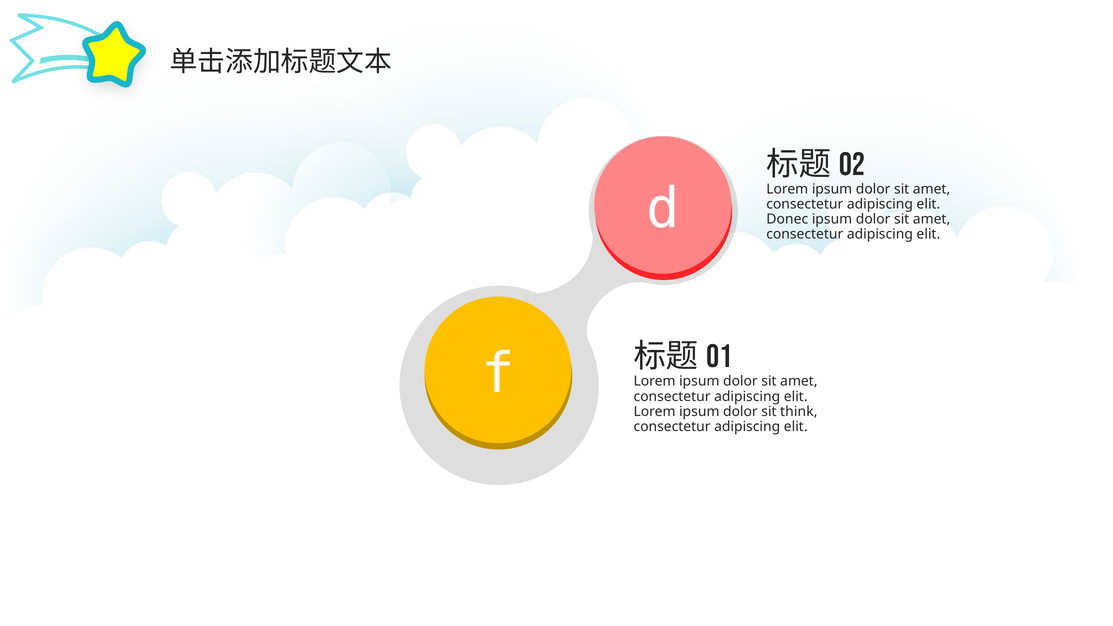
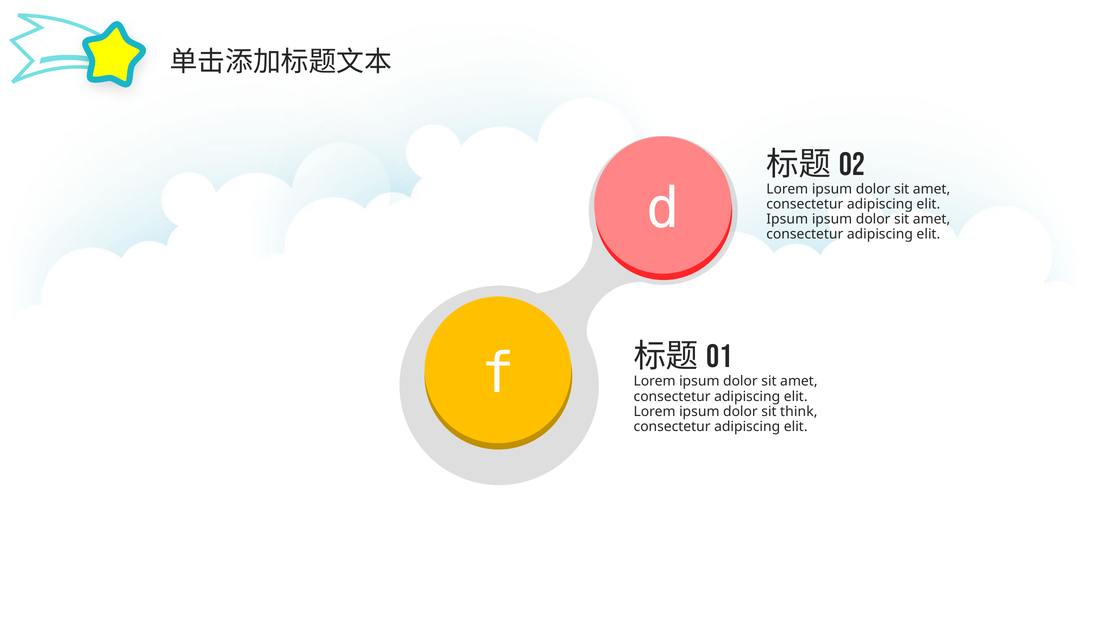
Donec at (787, 219): Donec -> Ipsum
